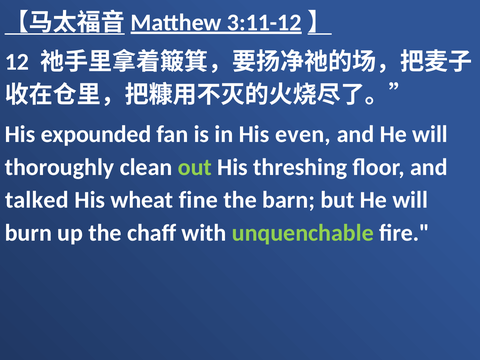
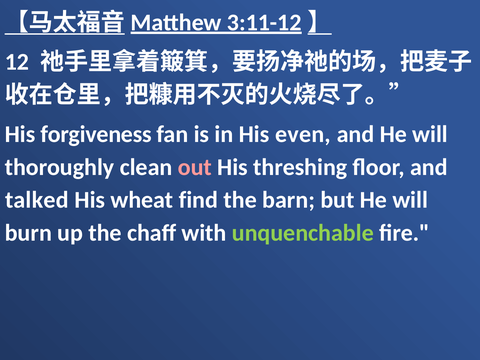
expounded: expounded -> forgiveness
out colour: light green -> pink
fine: fine -> find
